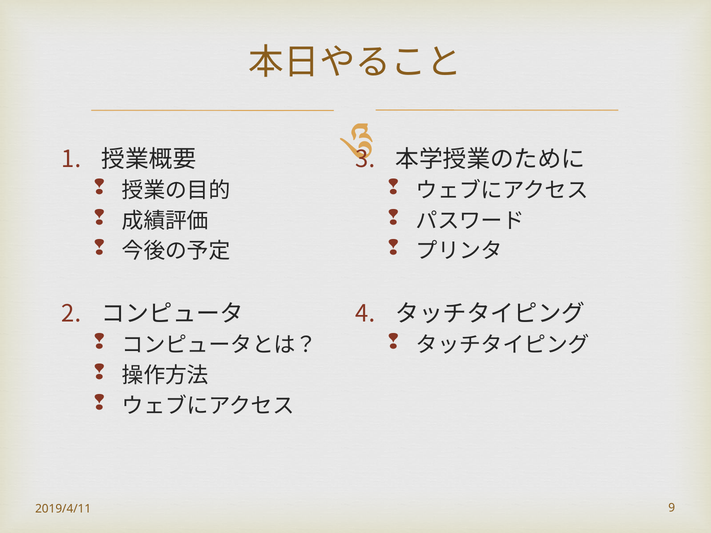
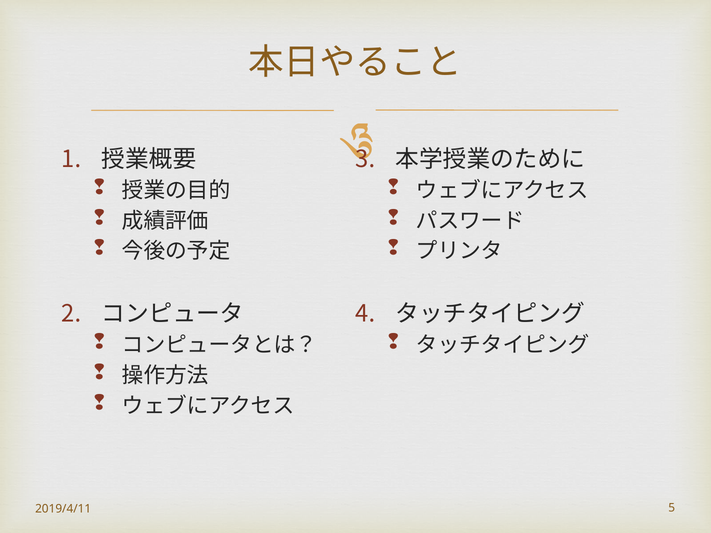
9: 9 -> 5
